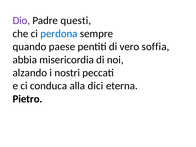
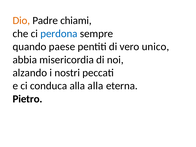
Dio colour: purple -> orange
questi: questi -> chiami
soffia: soffia -> unico
alla dici: dici -> alla
